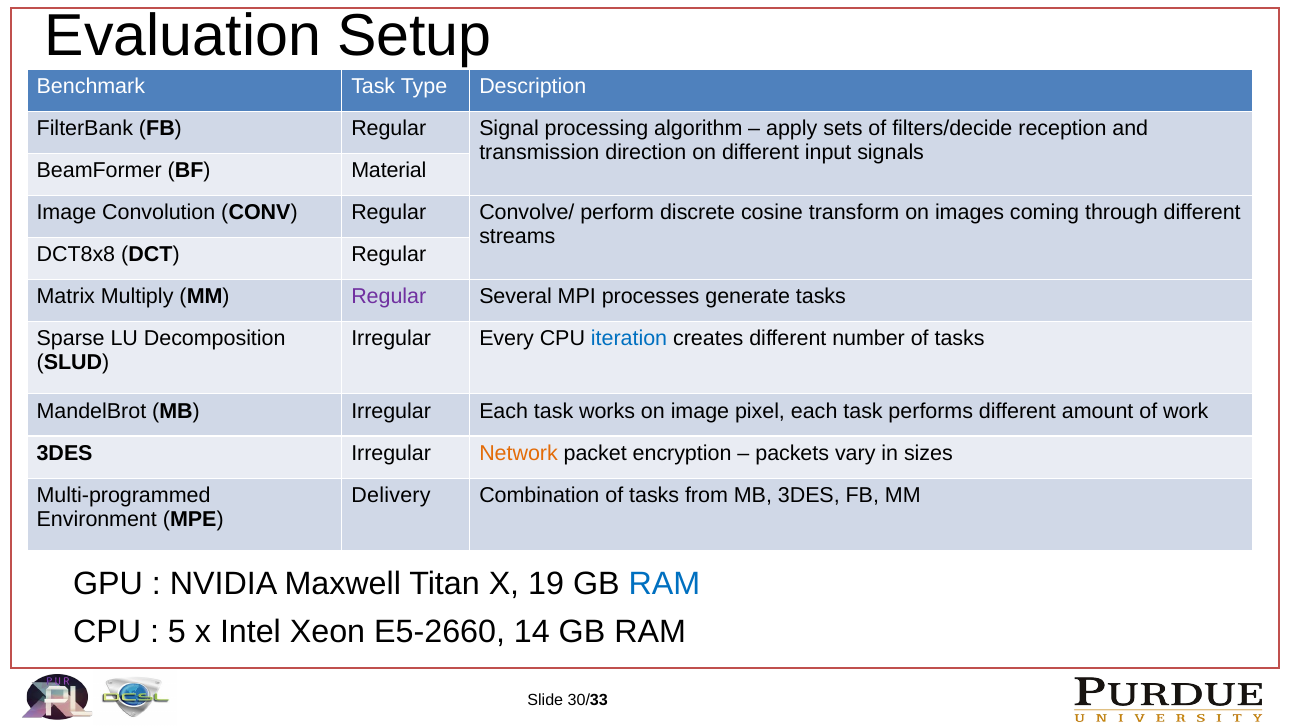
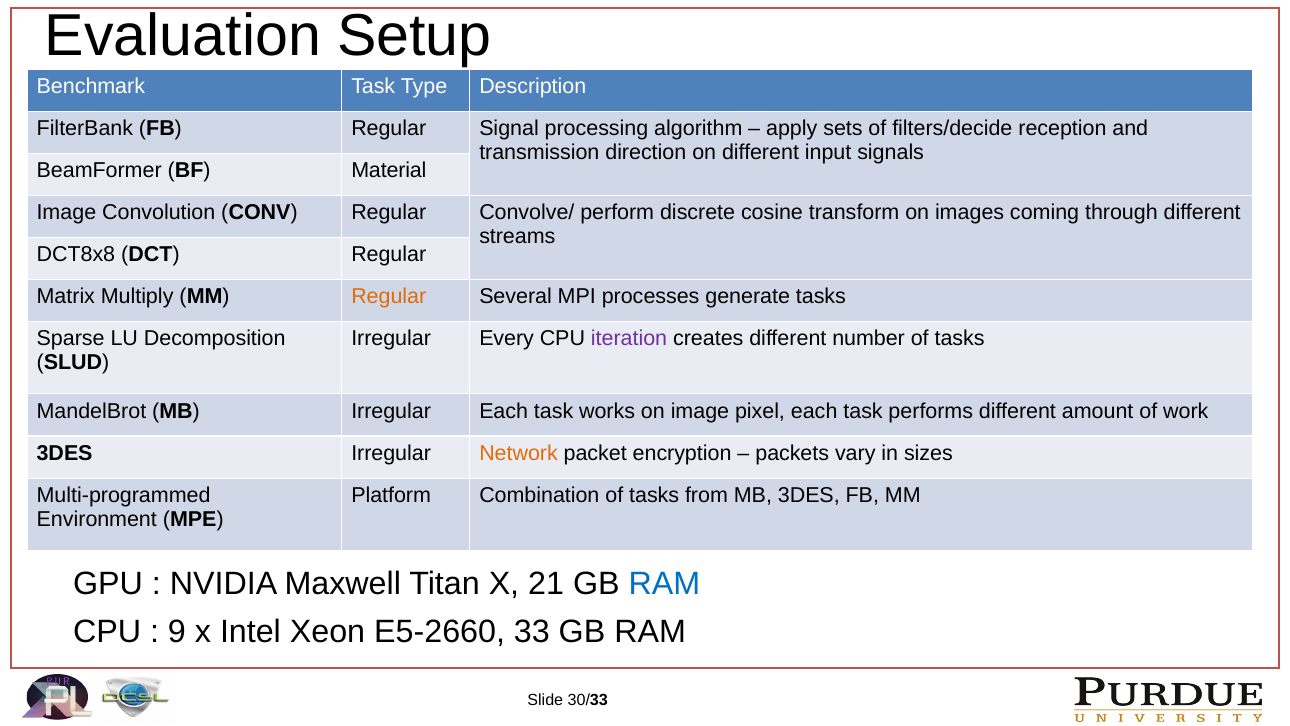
Regular at (389, 296) colour: purple -> orange
iteration colour: blue -> purple
Delivery: Delivery -> Platform
19: 19 -> 21
5: 5 -> 9
14: 14 -> 33
